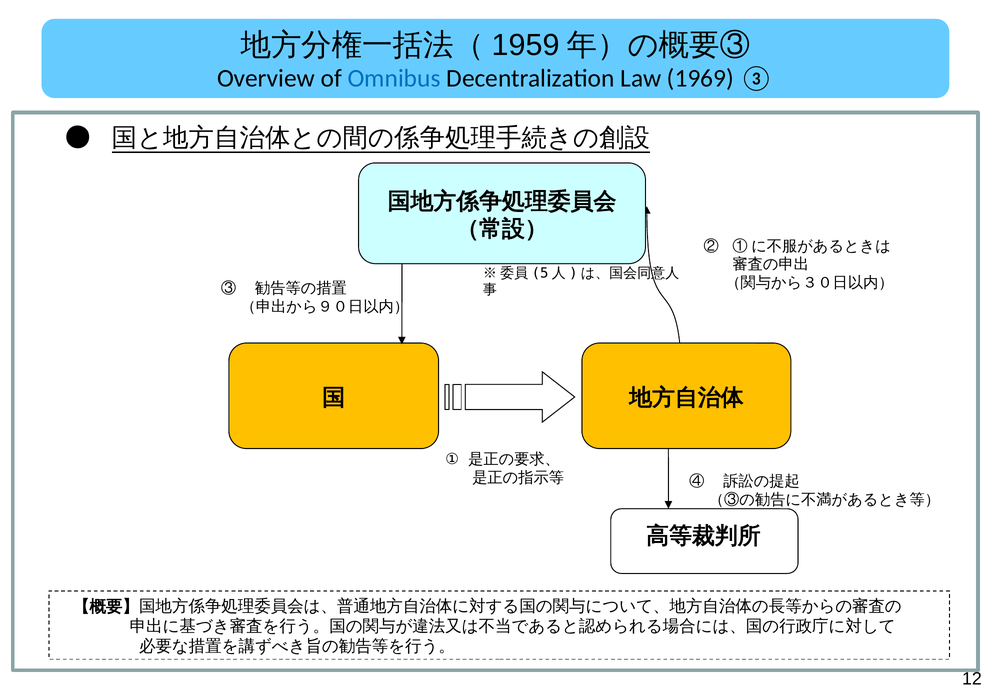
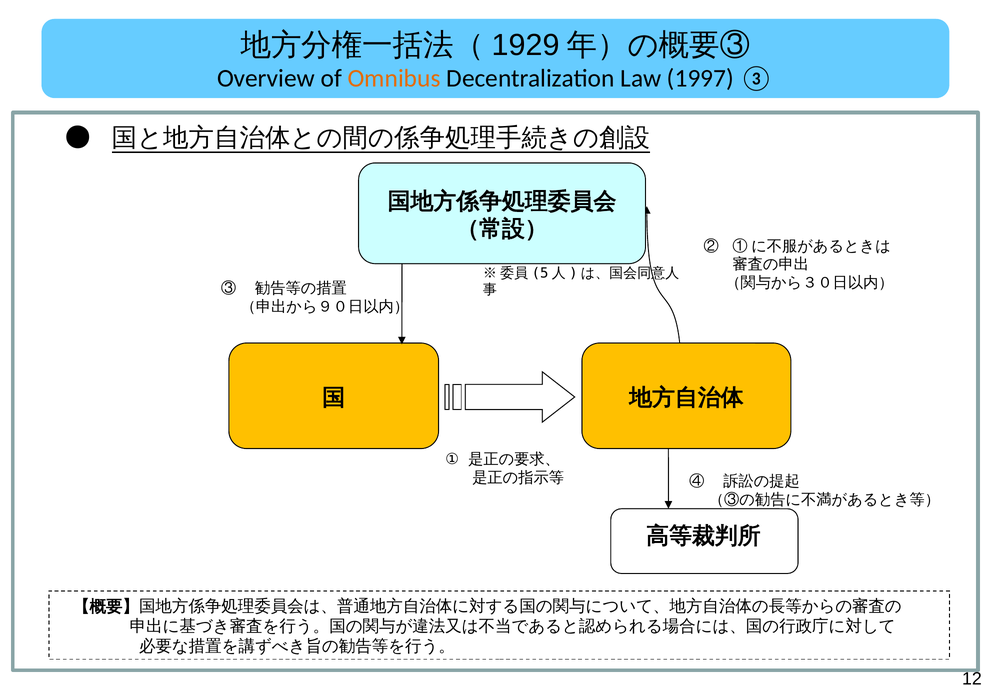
1959: 1959 -> 1929
Omnibus colour: blue -> orange
1969: 1969 -> 1997
